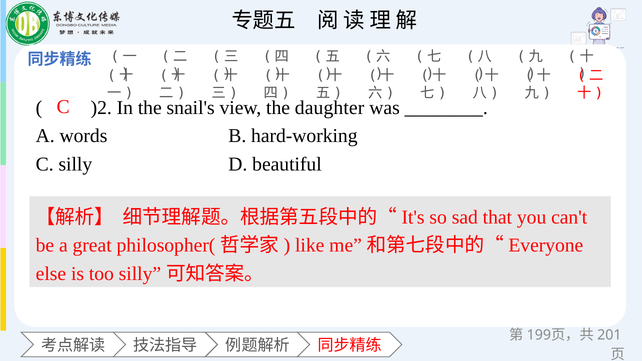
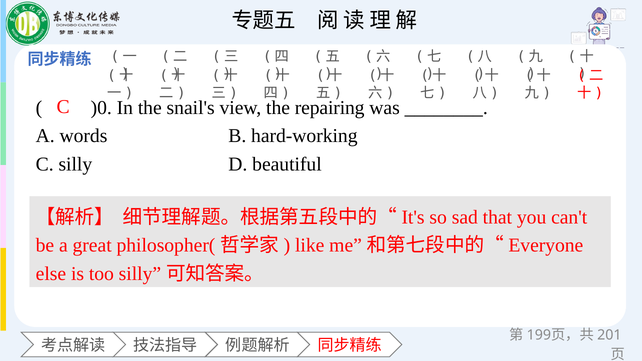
)2: )2 -> )0
daughter: daughter -> repairing
